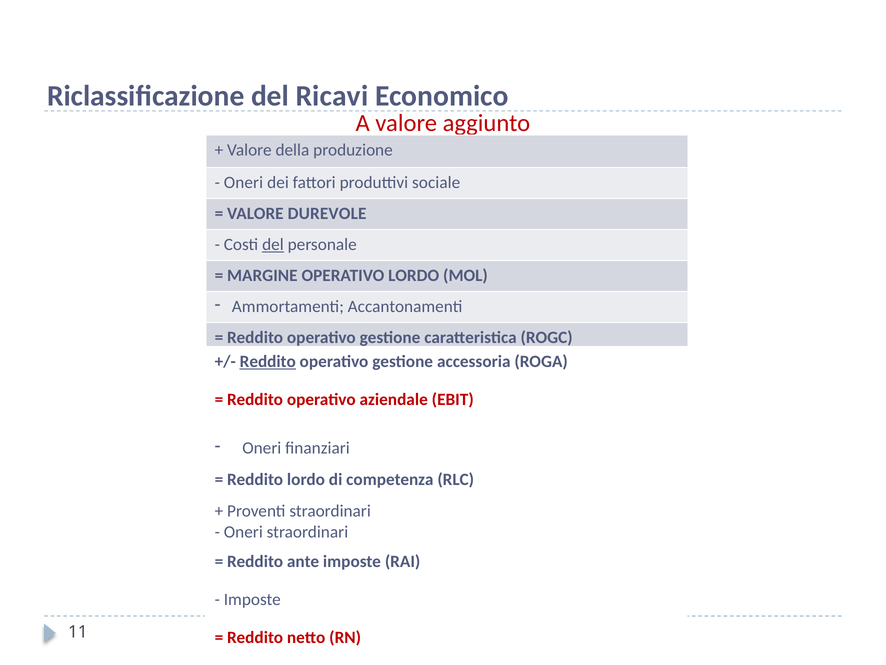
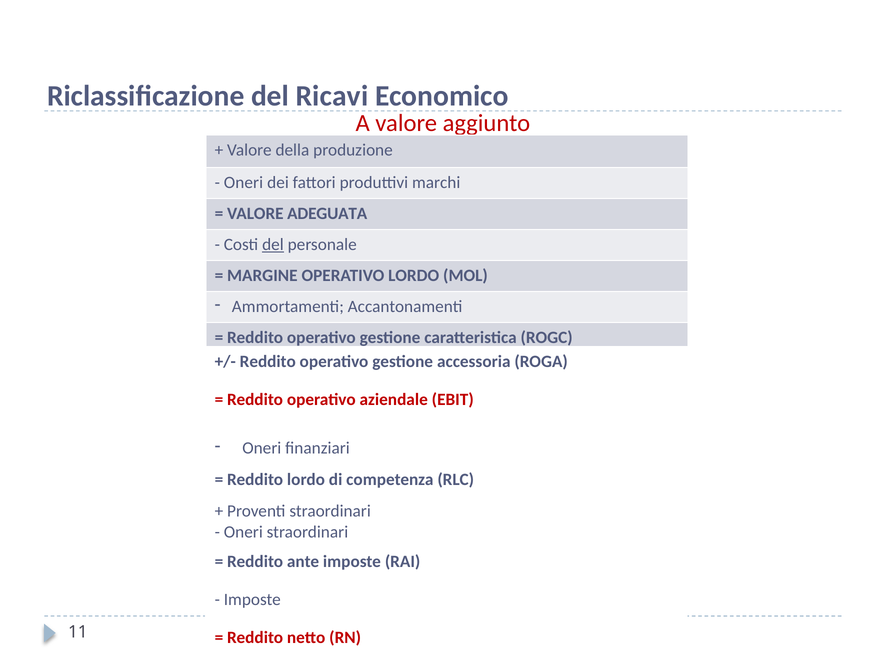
sociale: sociale -> marchi
DUREVOLE: DUREVOLE -> ADEGUATA
Reddito at (268, 361) underline: present -> none
